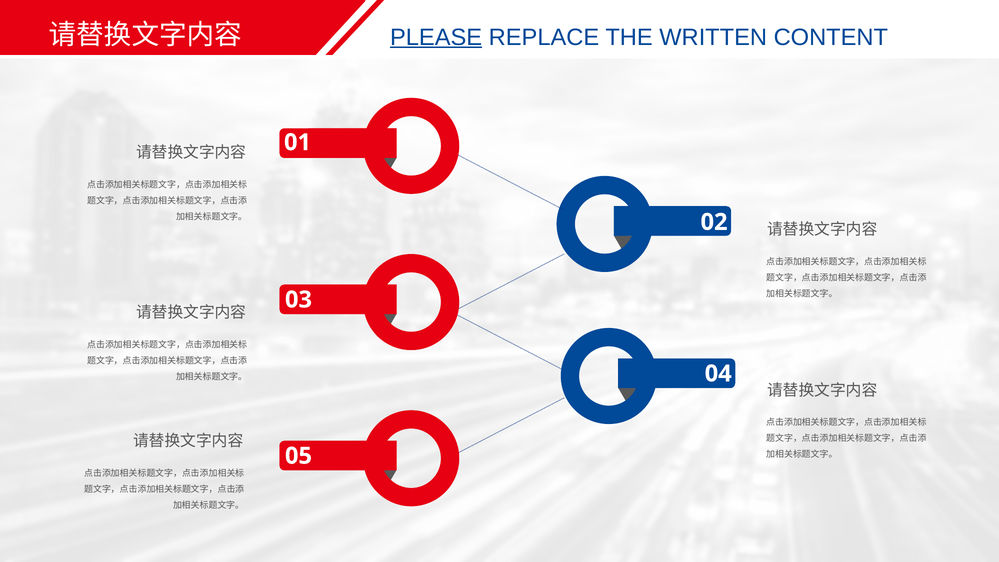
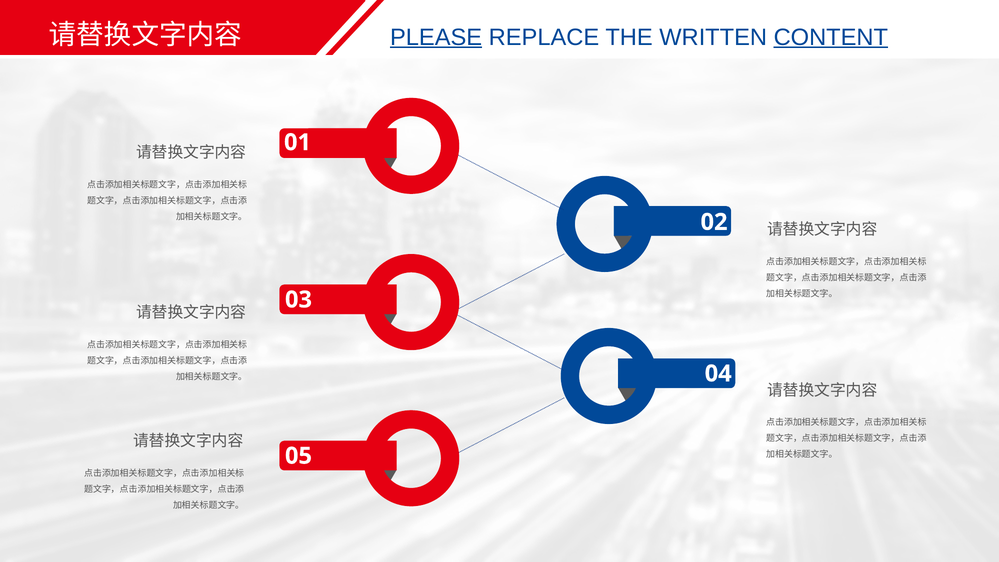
CONTENT underline: none -> present
